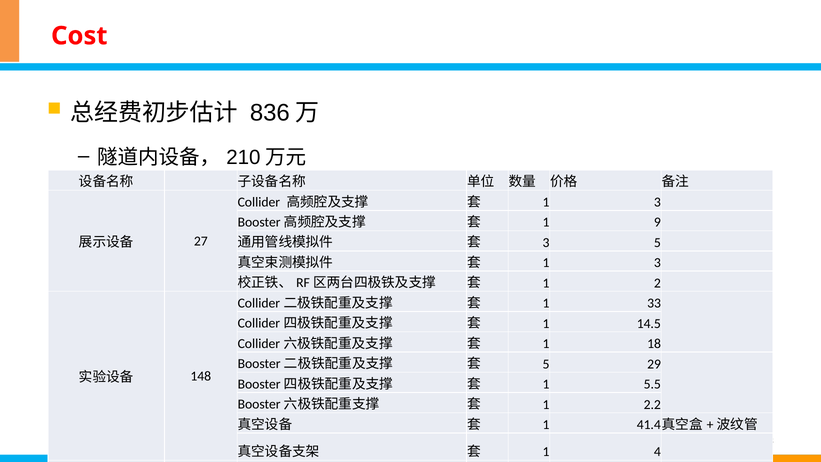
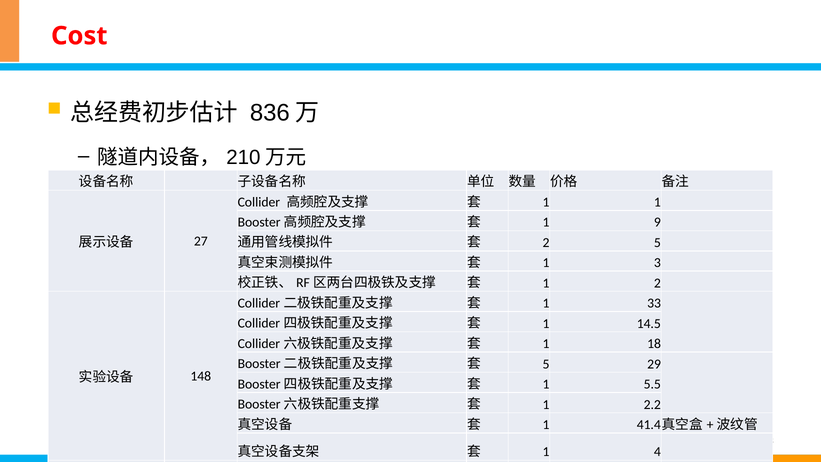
3 at (657, 202): 3 -> 1
3 at (546, 243): 3 -> 2
